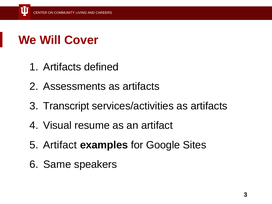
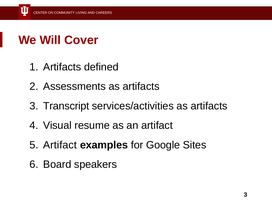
Same: Same -> Board
